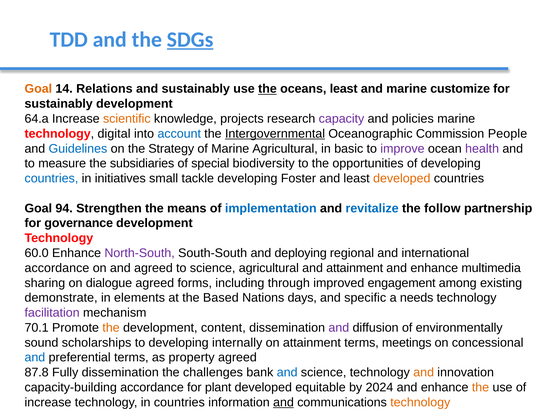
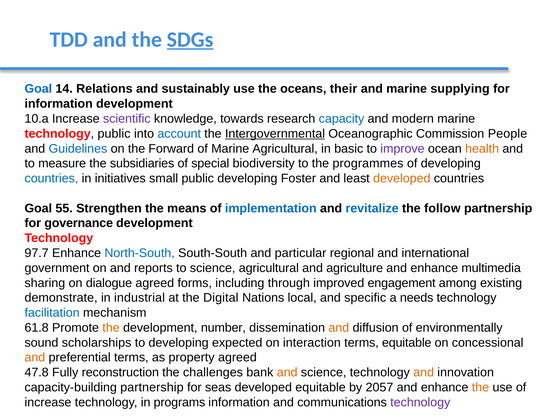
Goal at (38, 89) colour: orange -> blue
the at (267, 89) underline: present -> none
oceans least: least -> their
customize: customize -> supplying
sustainably at (59, 104): sustainably -> information
64.a: 64.a -> 10.a
scientific colour: orange -> purple
projects: projects -> towards
capacity colour: purple -> blue
policies: policies -> modern
technology digital: digital -> public
Strategy: Strategy -> Forward
health colour: purple -> orange
opportunities: opportunities -> programmes
small tackle: tackle -> public
94: 94 -> 55
60.0: 60.0 -> 97.7
North-South colour: purple -> blue
deploying: deploying -> particular
accordance at (57, 268): accordance -> government
and agreed: agreed -> reports
and attainment: attainment -> agriculture
elements: elements -> industrial
Based: Based -> Digital
days: days -> local
facilitation colour: purple -> blue
70.1: 70.1 -> 61.8
content: content -> number
and at (339, 328) colour: purple -> orange
internally: internally -> expected
on attainment: attainment -> interaction
terms meetings: meetings -> equitable
and at (35, 358) colour: blue -> orange
87.8: 87.8 -> 47.8
Fully dissemination: dissemination -> reconstruction
and at (287, 372) colour: blue -> orange
capacity-building accordance: accordance -> partnership
plant: plant -> seas
2024: 2024 -> 2057
in countries: countries -> programs
and at (283, 402) underline: present -> none
technology at (420, 402) colour: orange -> purple
